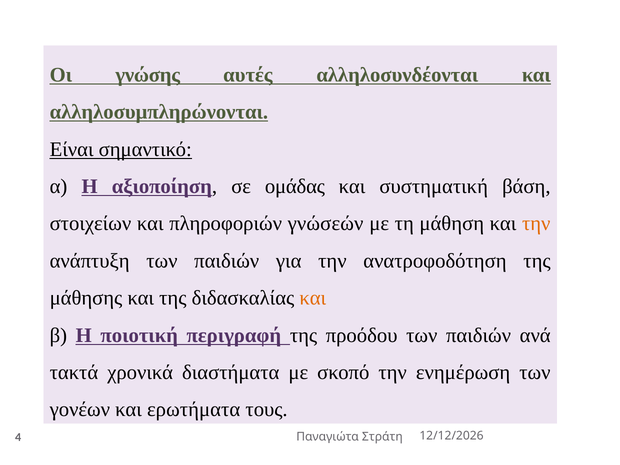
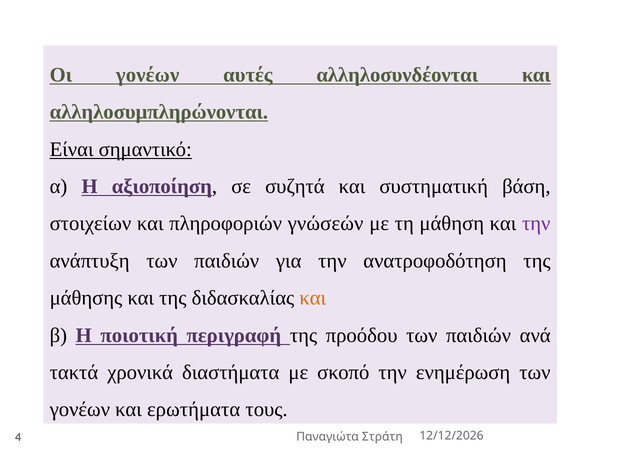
Οι γνώσης: γνώσης -> γονέων
ομάδας: ομάδας -> συζητά
την at (536, 224) colour: orange -> purple
